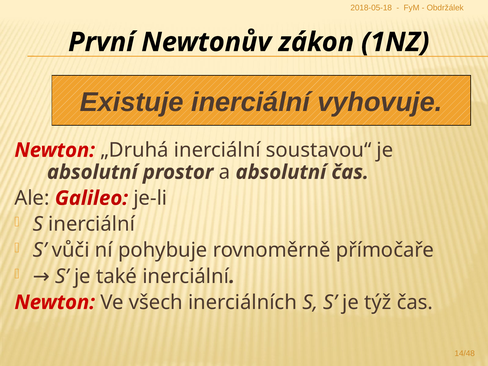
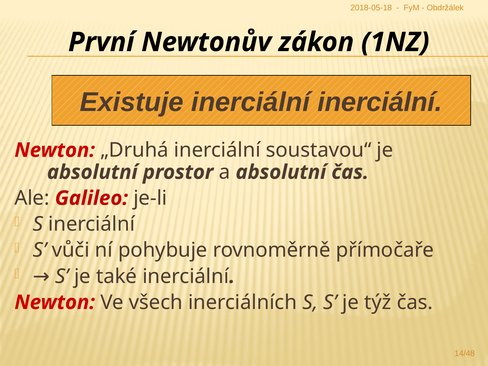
inerciální vyhovuje: vyhovuje -> inerciální
